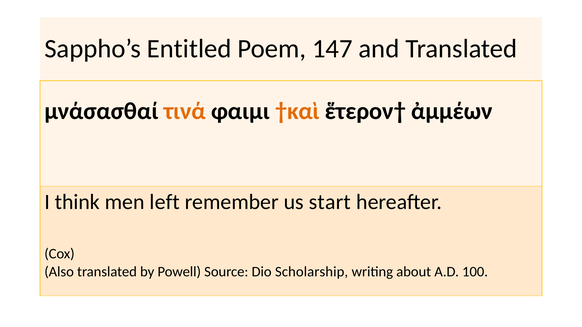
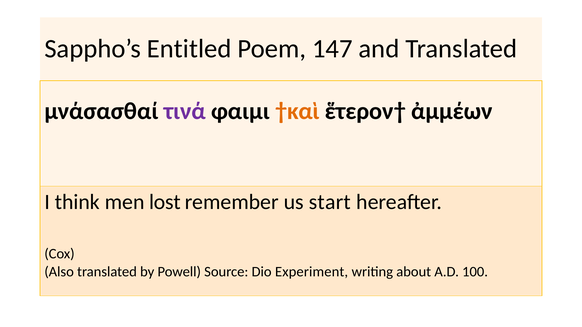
τινά colour: orange -> purple
left: left -> lost
Scholarship: Scholarship -> Experiment
